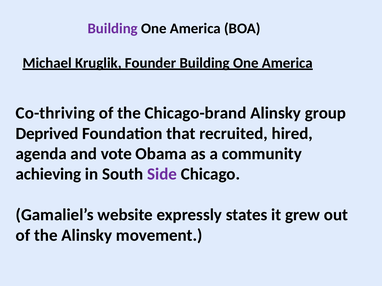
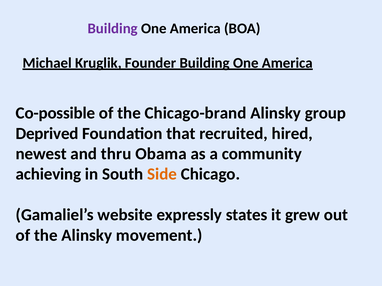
Co-thriving: Co-thriving -> Co-possible
agenda: agenda -> newest
vote: vote -> thru
Side colour: purple -> orange
